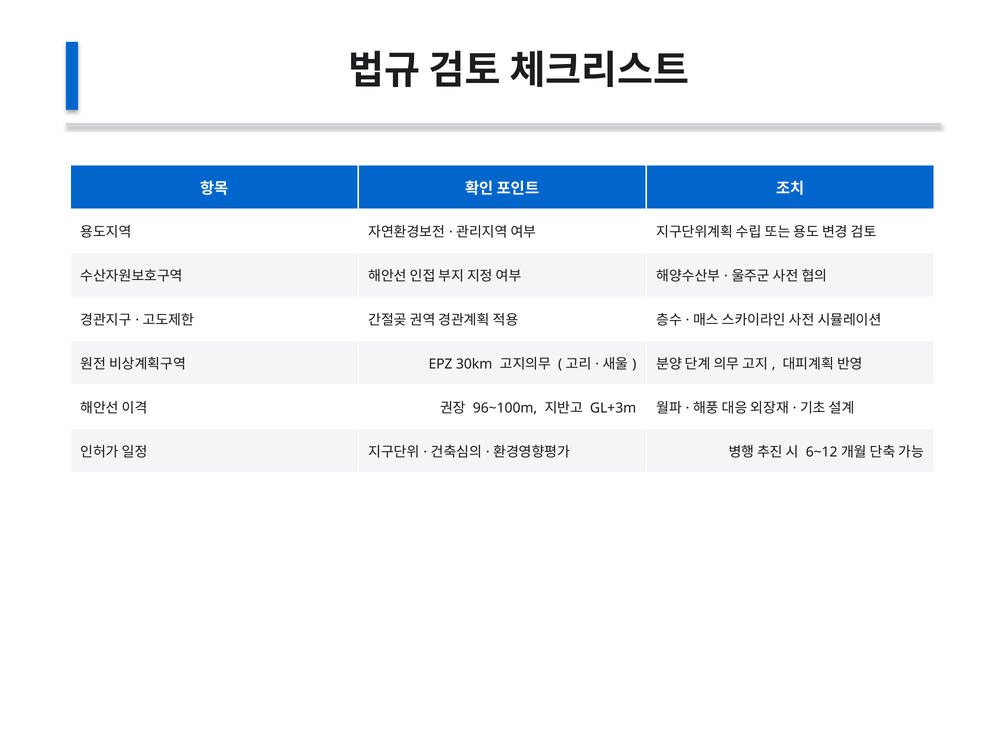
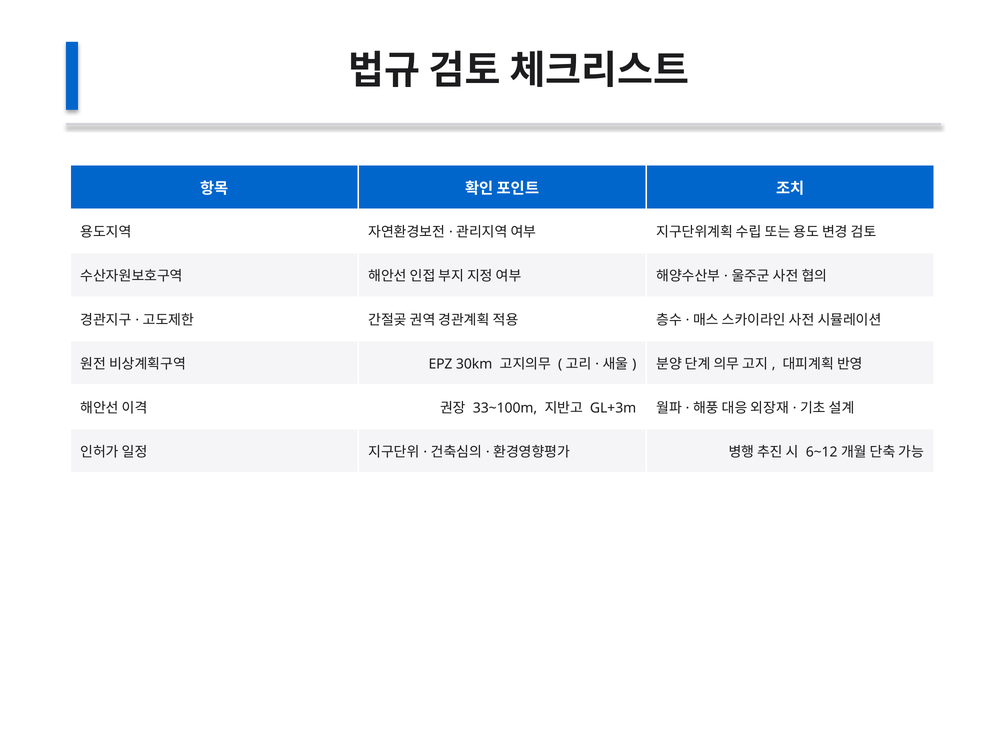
96~100m: 96~100m -> 33~100m
